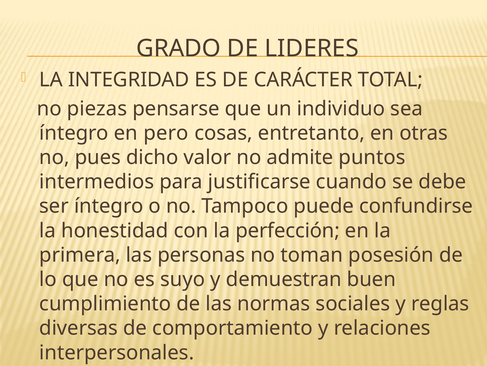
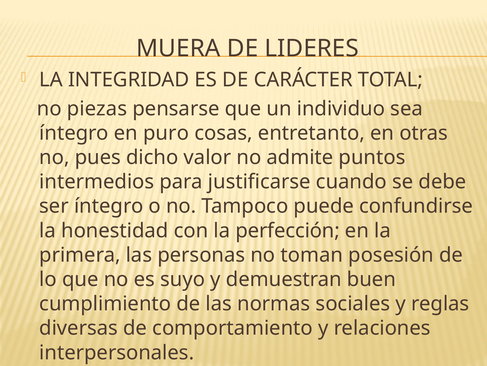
GRADO: GRADO -> MUERA
pero: pero -> puro
